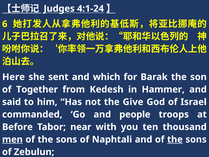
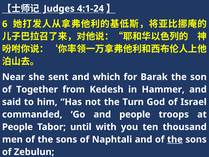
Here: Here -> Near
Give: Give -> Turn
Before at (17, 127): Before -> People
near: near -> until
men underline: present -> none
